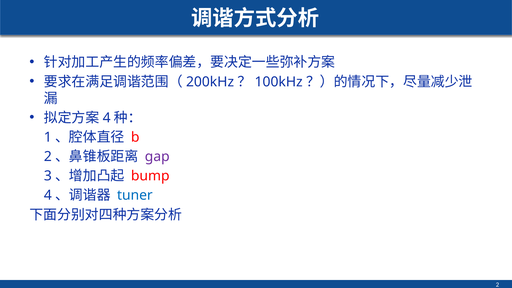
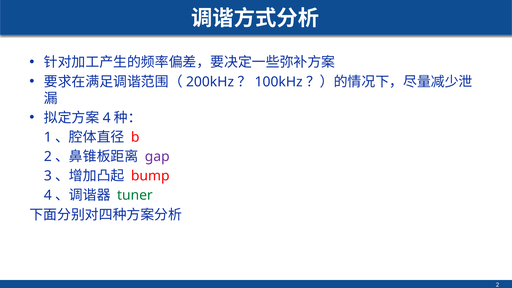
tuner colour: blue -> green
